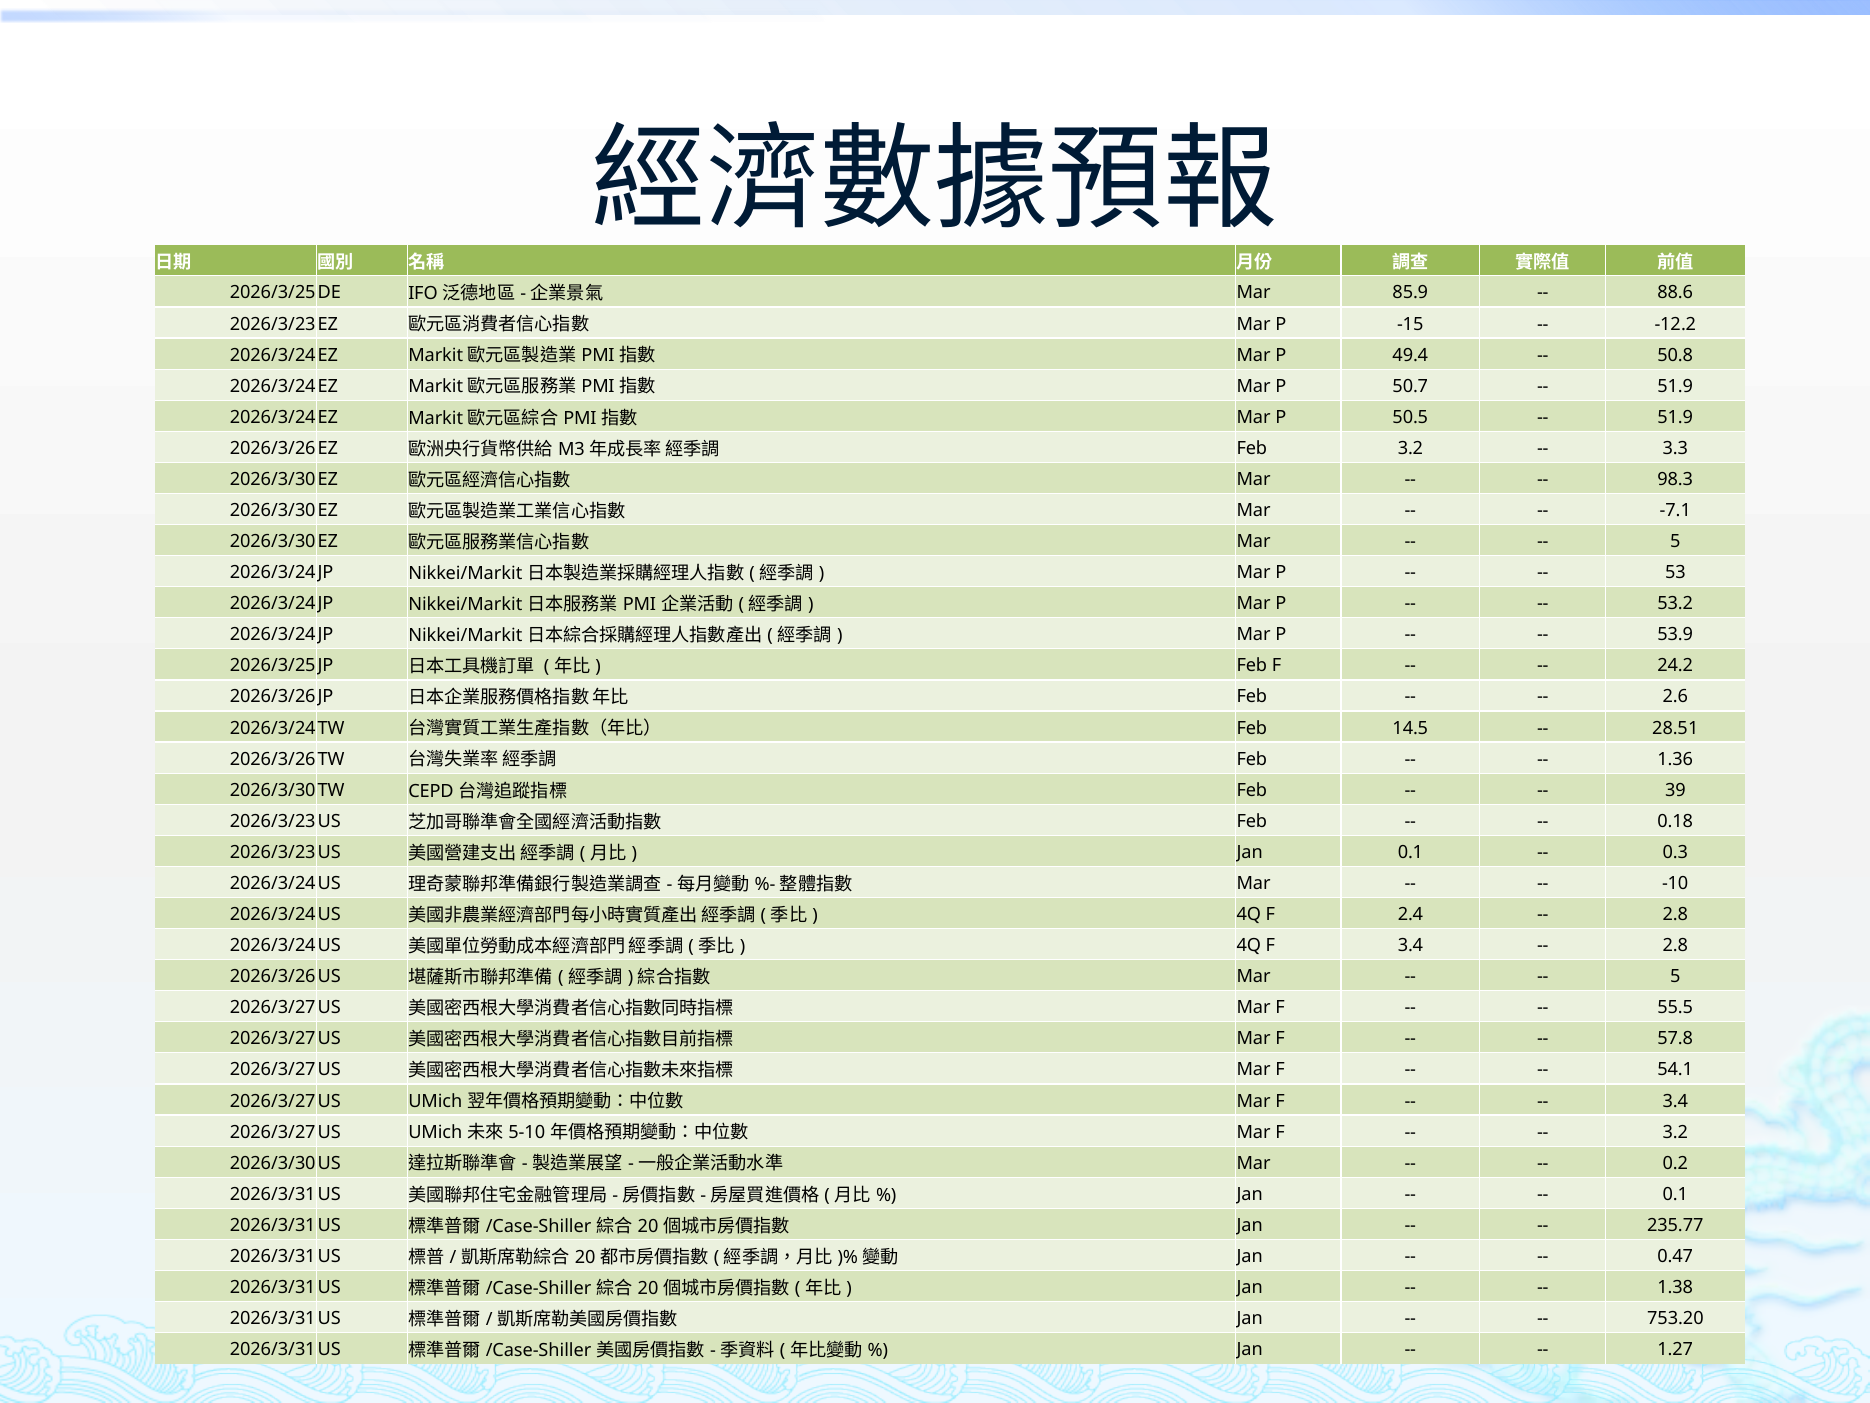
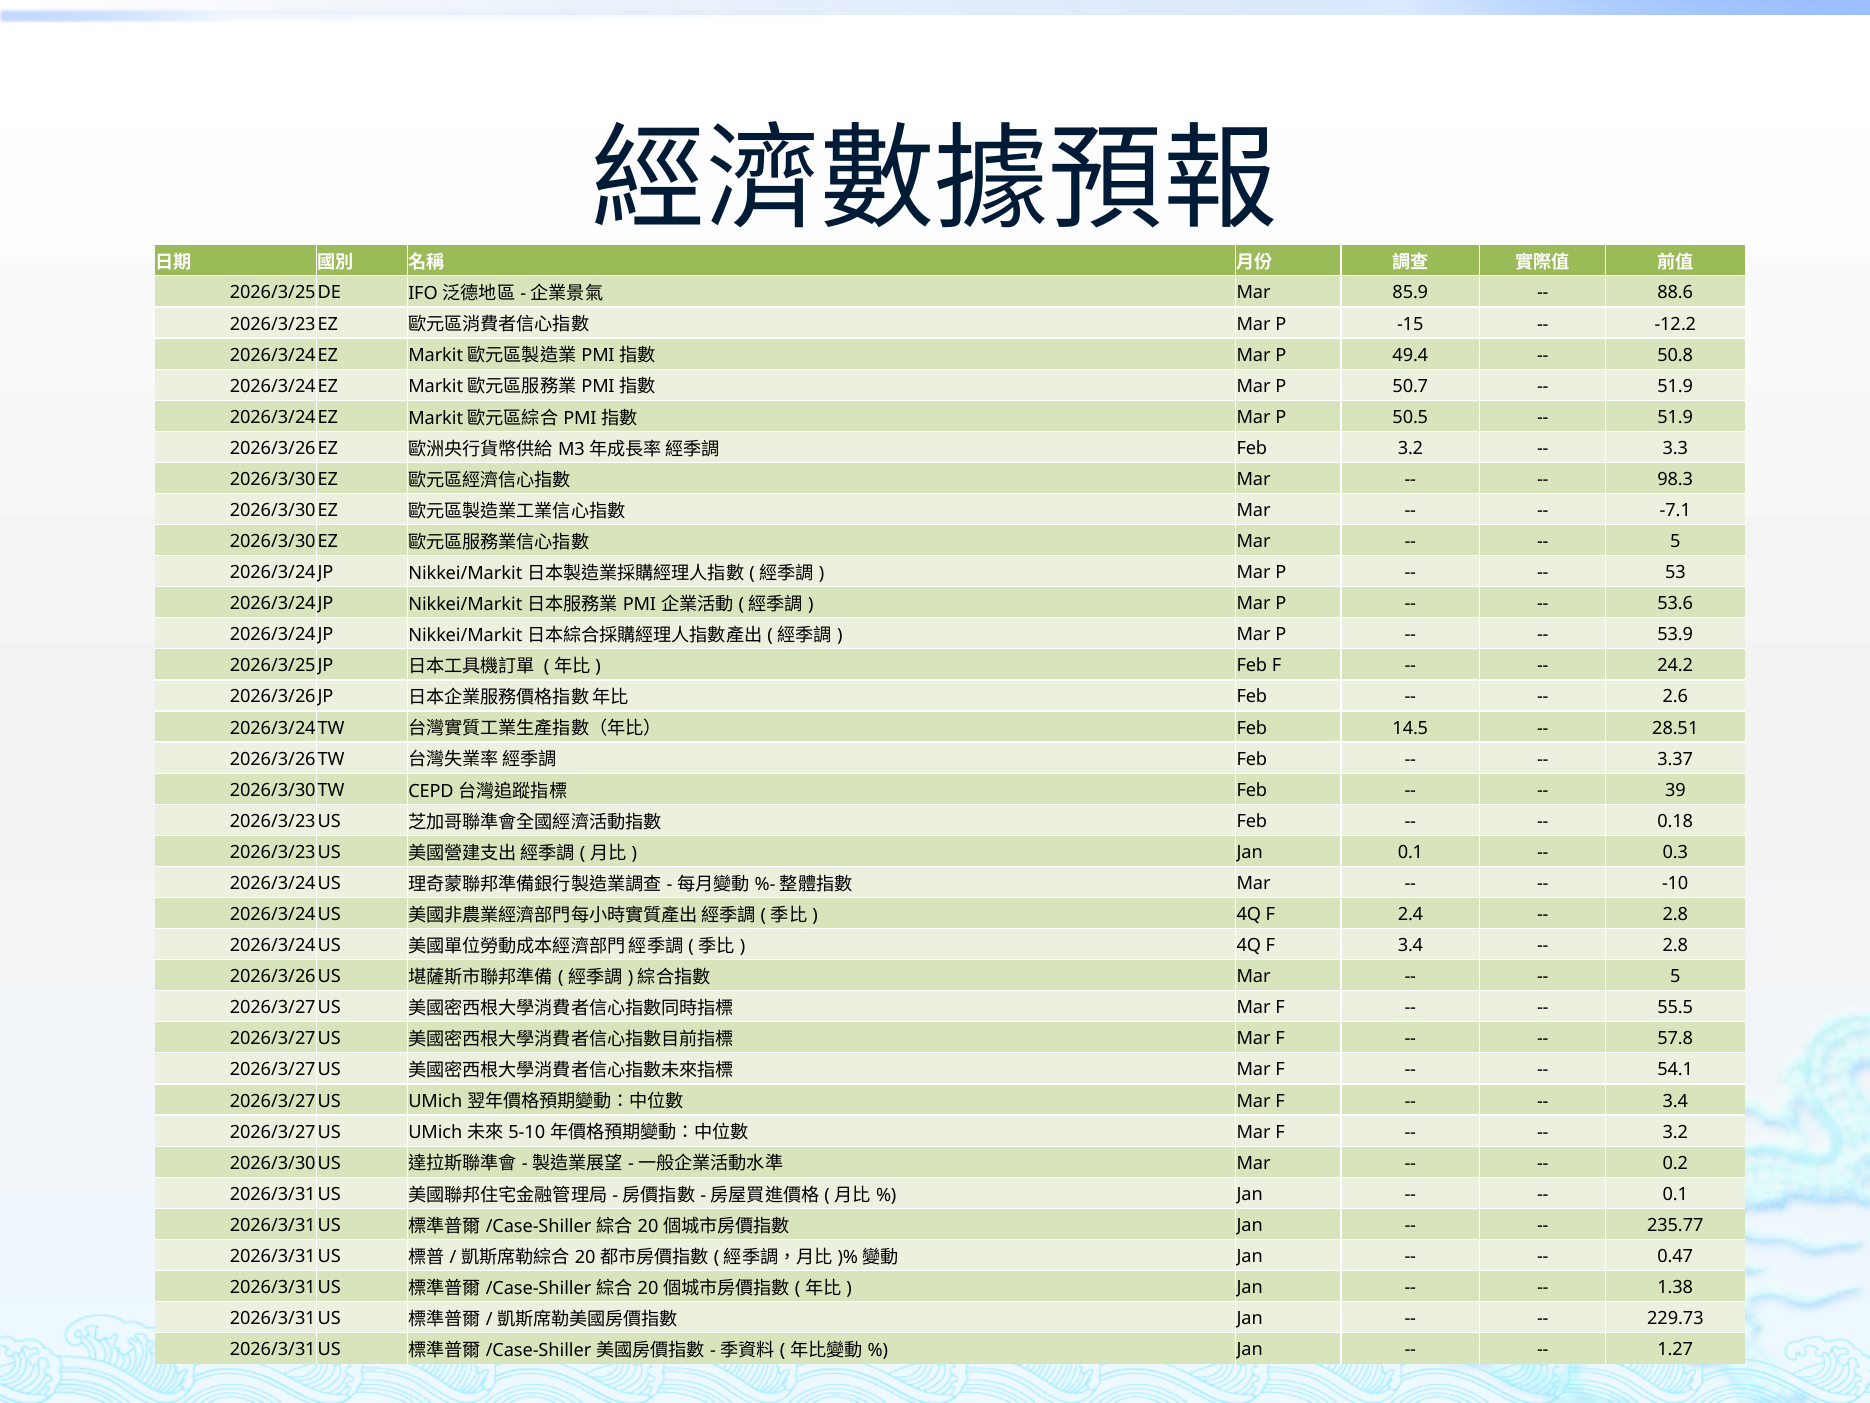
53.2: 53.2 -> 53.6
1.36: 1.36 -> 3.37
753.20: 753.20 -> 229.73
